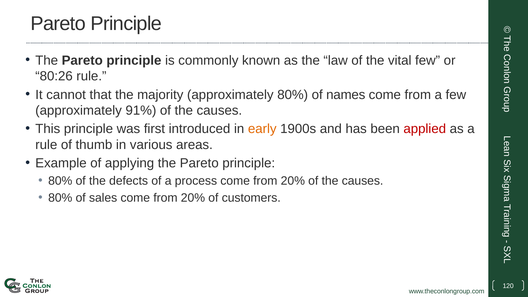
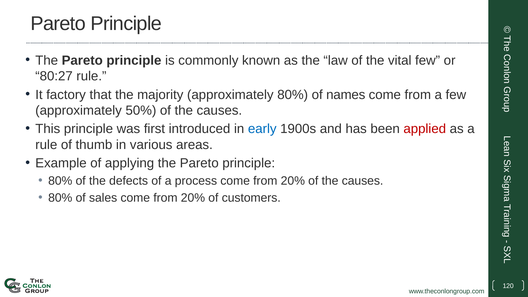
80:26: 80:26 -> 80:27
cannot: cannot -> factory
91%: 91% -> 50%
early colour: orange -> blue
